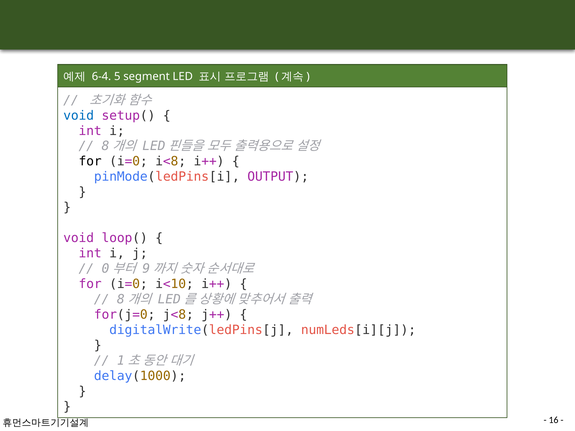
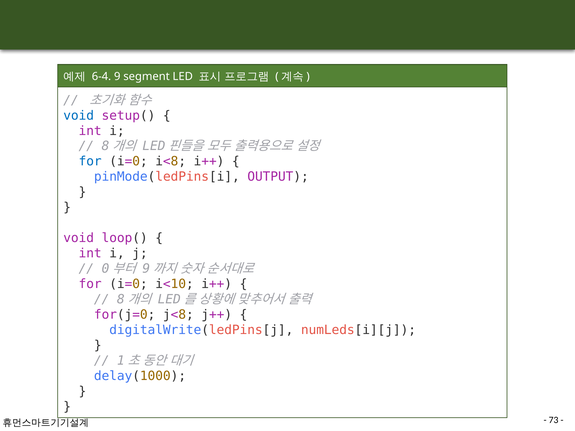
5: 5 -> 9
for at (90, 162) colour: black -> blue
16: 16 -> 73
